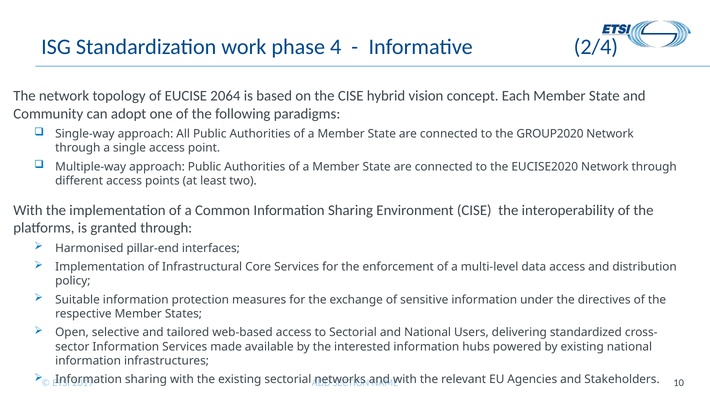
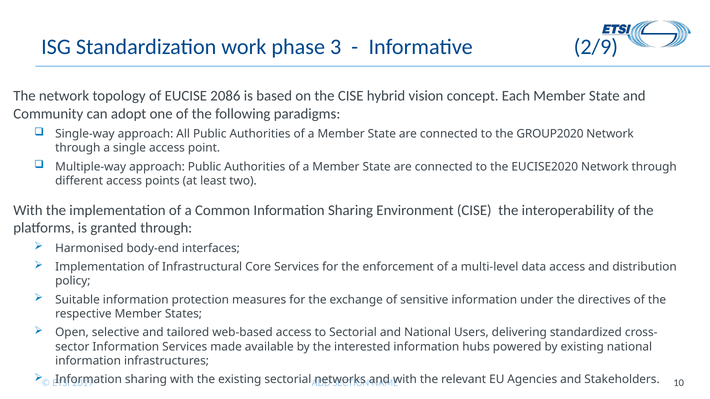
4: 4 -> 3
2/4: 2/4 -> 2/9
2064: 2064 -> 2086
pillar-end: pillar-end -> body-end
